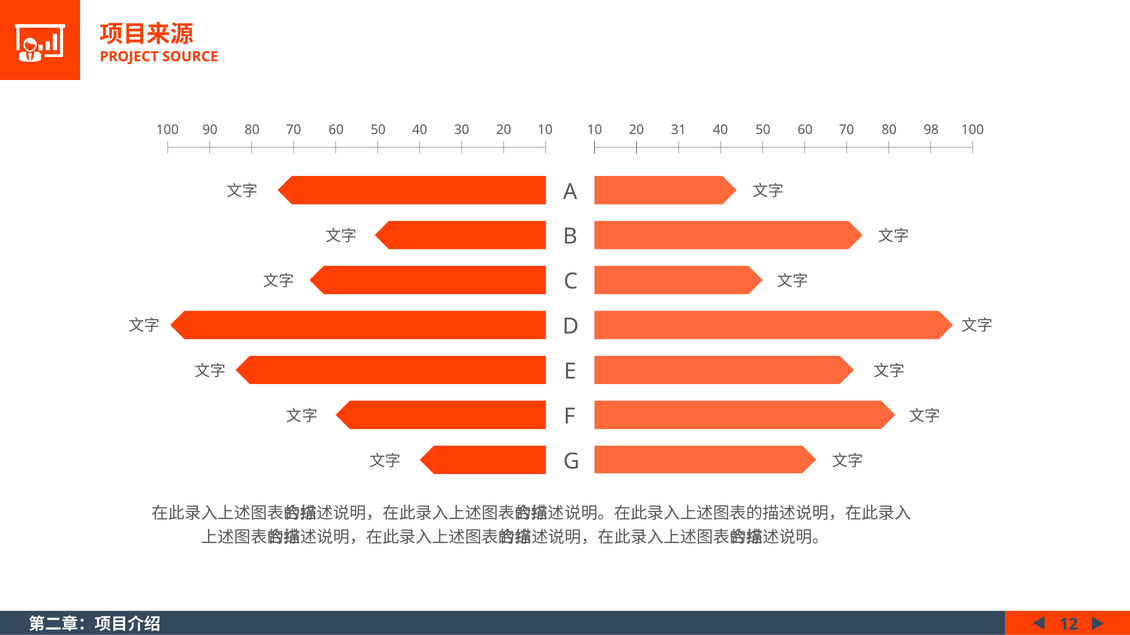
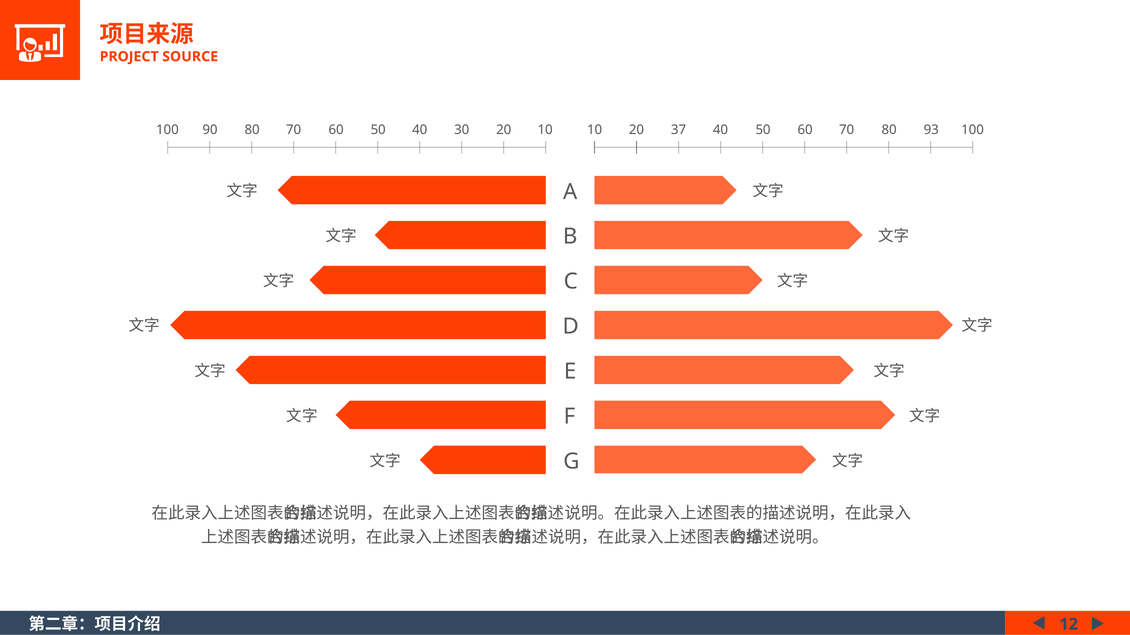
31: 31 -> 37
98: 98 -> 93
